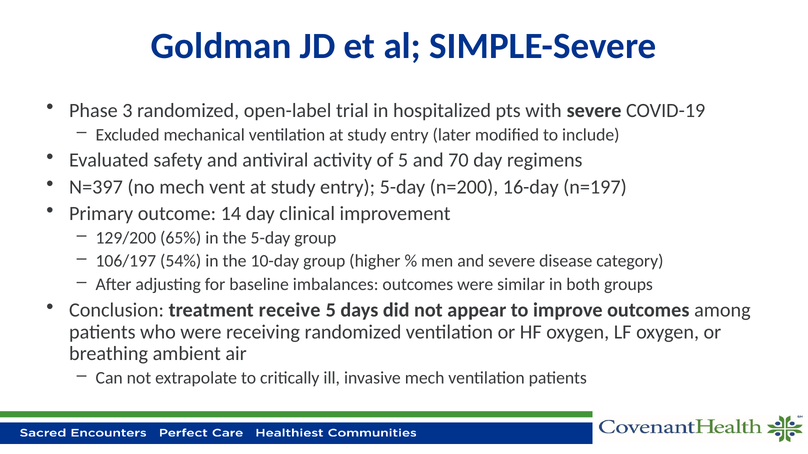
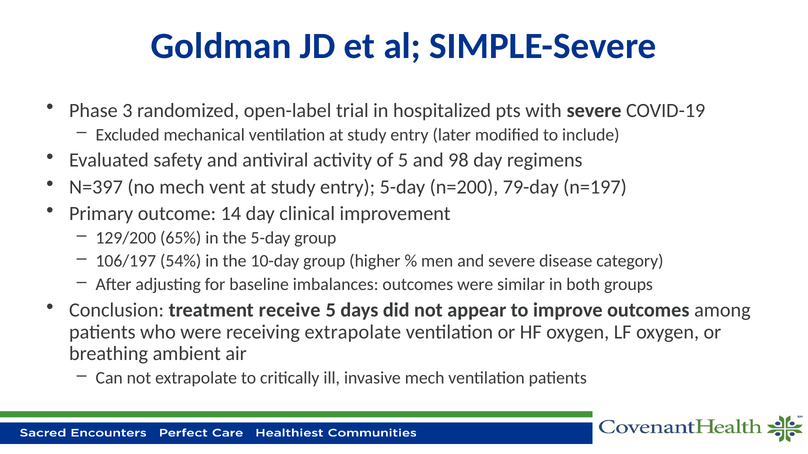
70: 70 -> 98
16-day: 16-day -> 79-day
receiving randomized: randomized -> extrapolate
